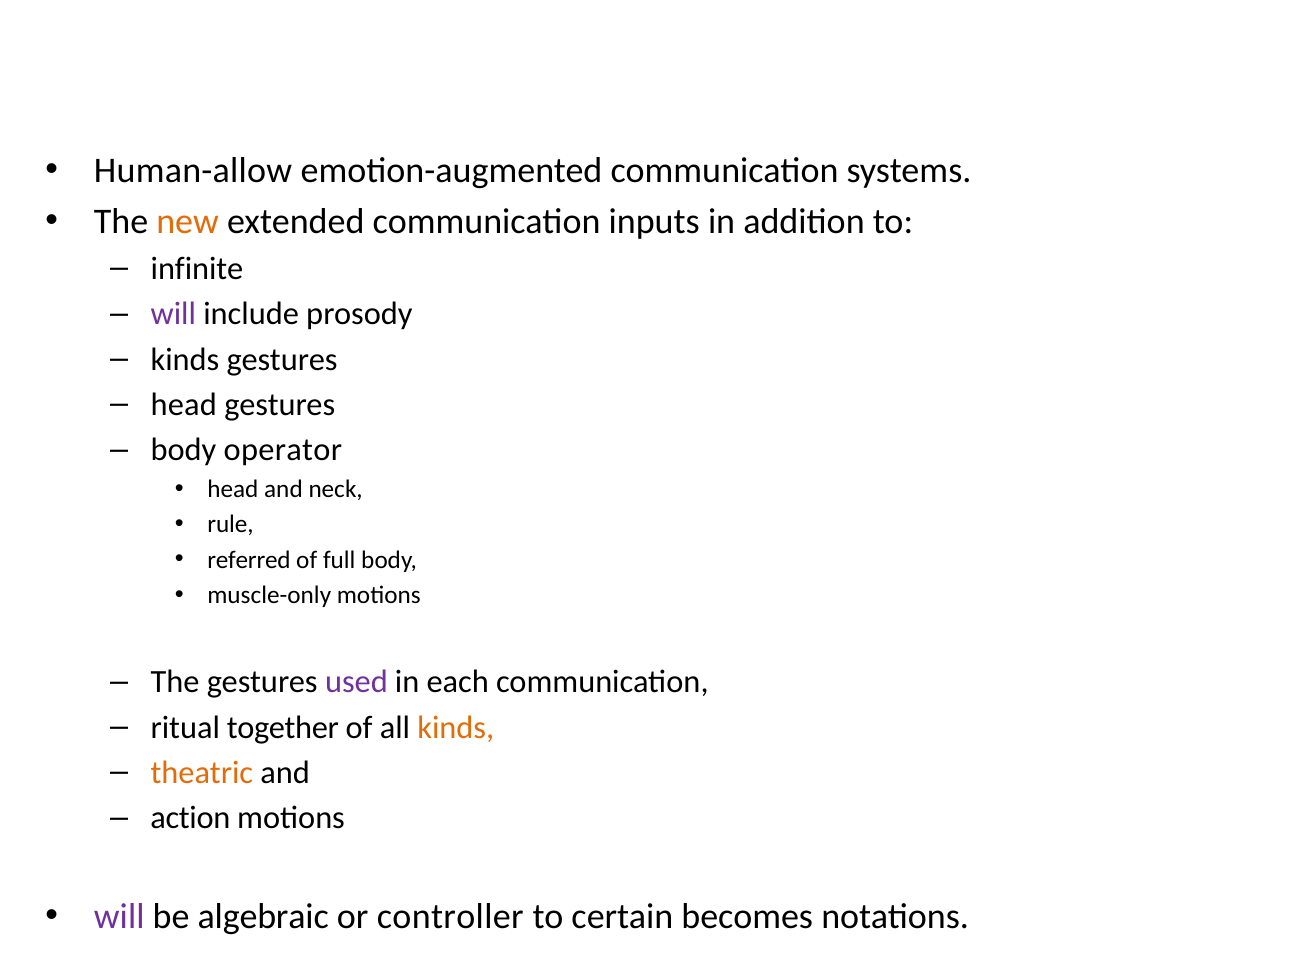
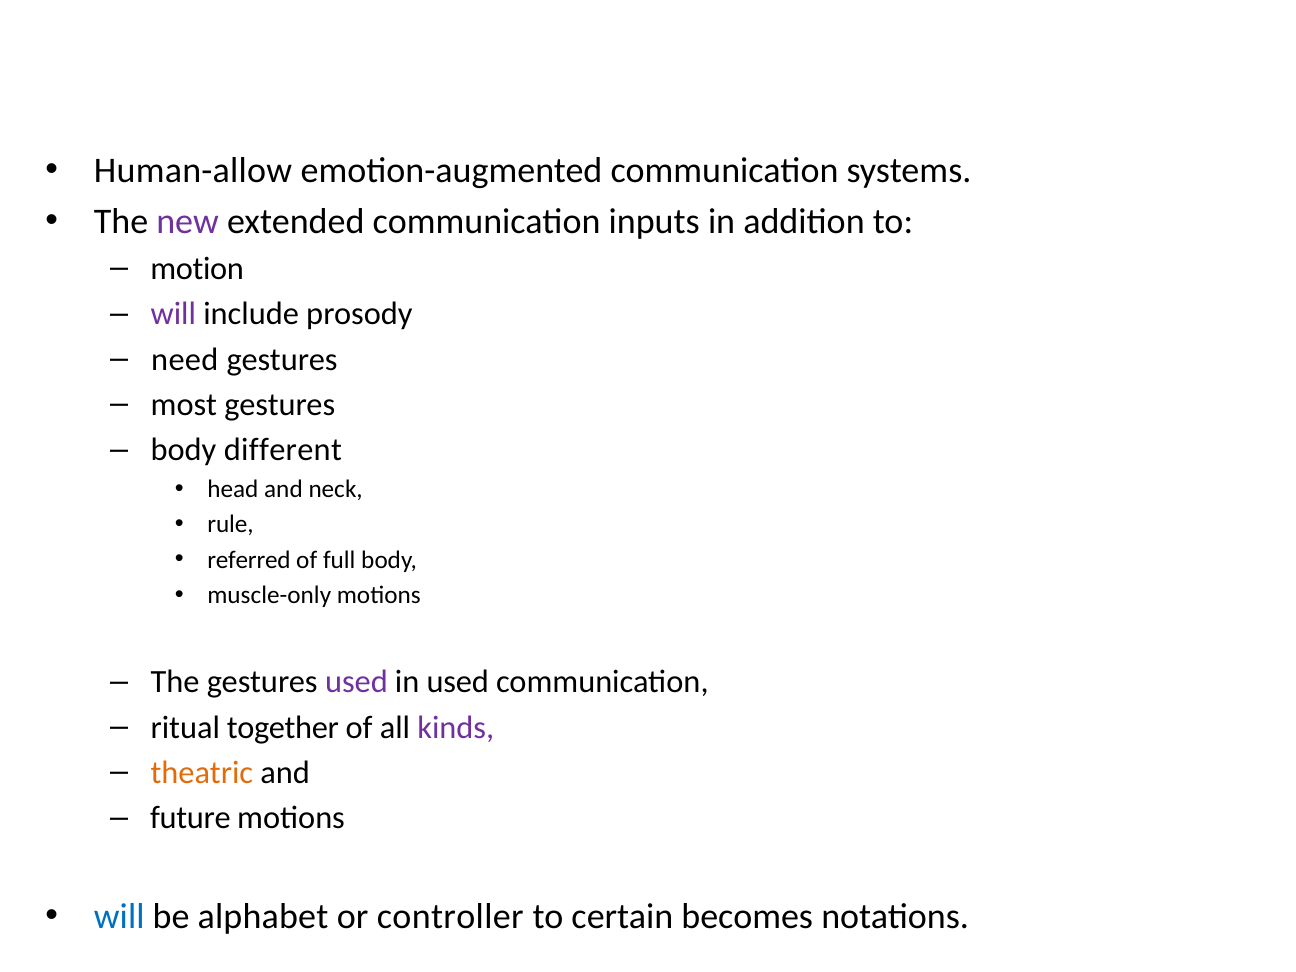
new colour: orange -> purple
infinite: infinite -> motion
kinds at (185, 359): kinds -> need
head at (184, 405): head -> most
operator: operator -> different
in each: each -> used
kinds at (456, 727) colour: orange -> purple
action: action -> future
will at (119, 917) colour: purple -> blue
algebraic: algebraic -> alphabet
